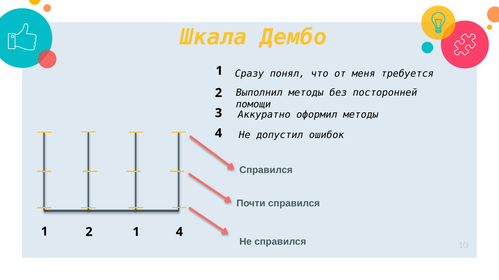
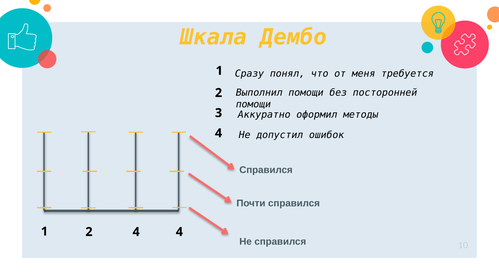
Выполнил методы: методы -> помощи
2 1: 1 -> 4
